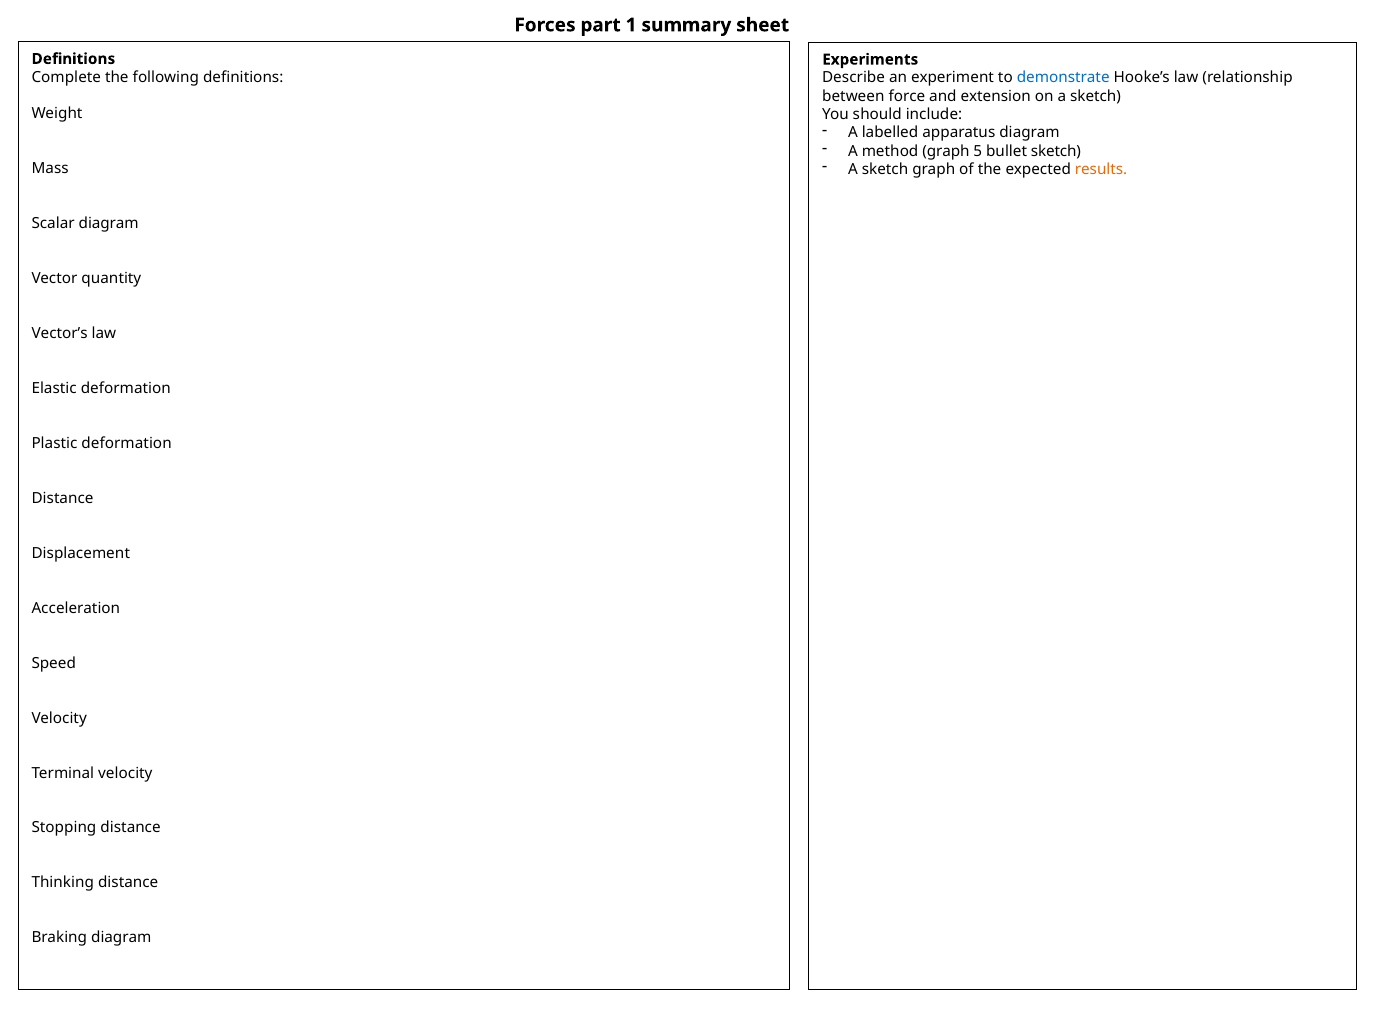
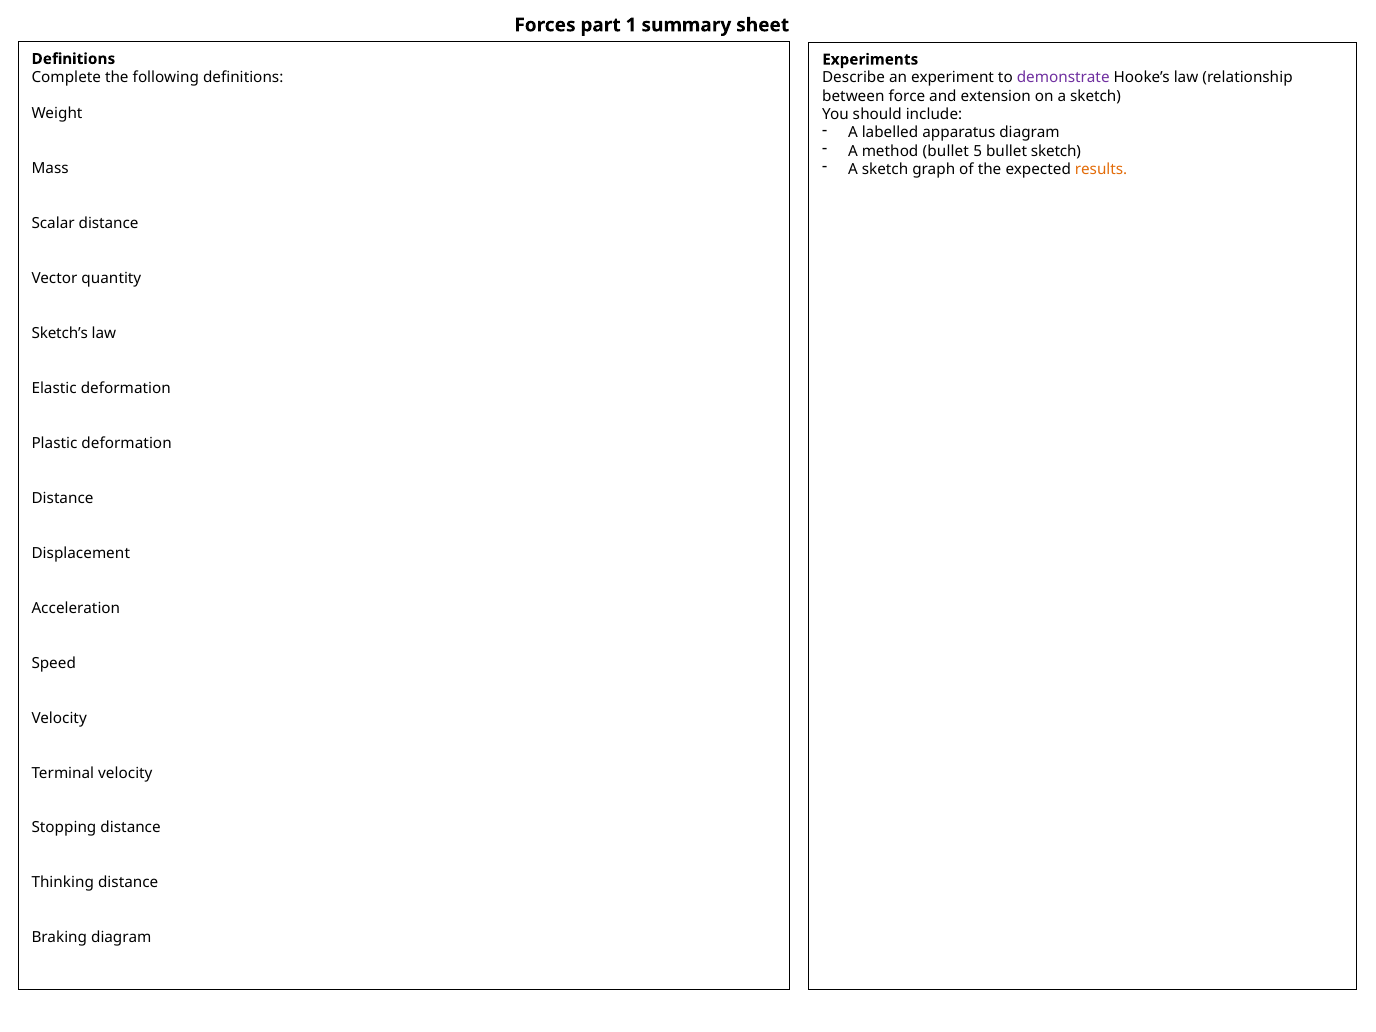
demonstrate colour: blue -> purple
method graph: graph -> bullet
Scalar diagram: diagram -> distance
Vector’s: Vector’s -> Sketch’s
